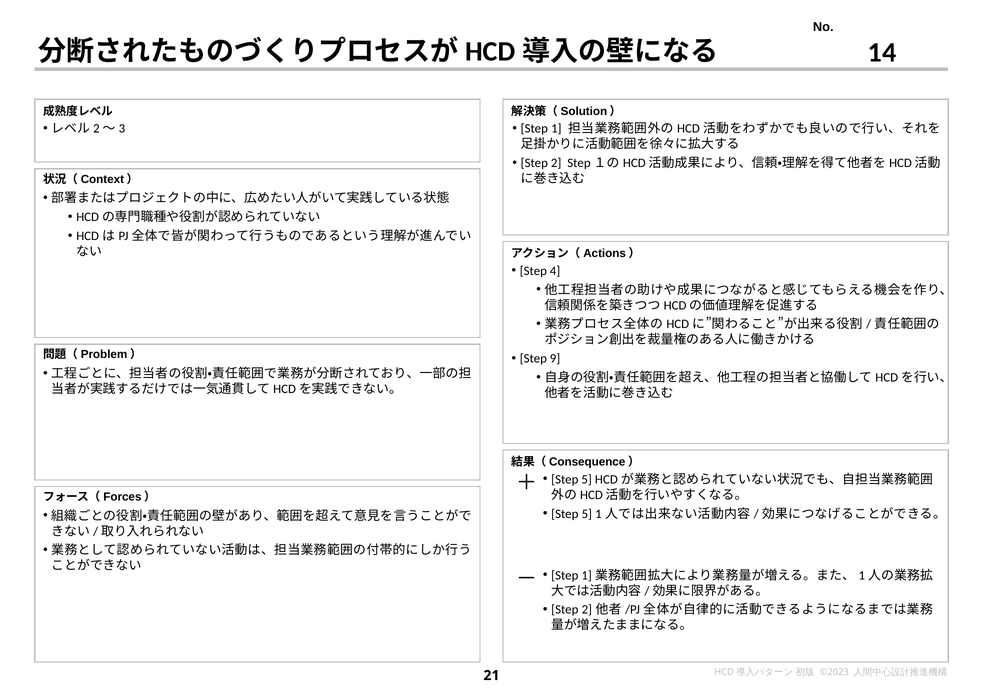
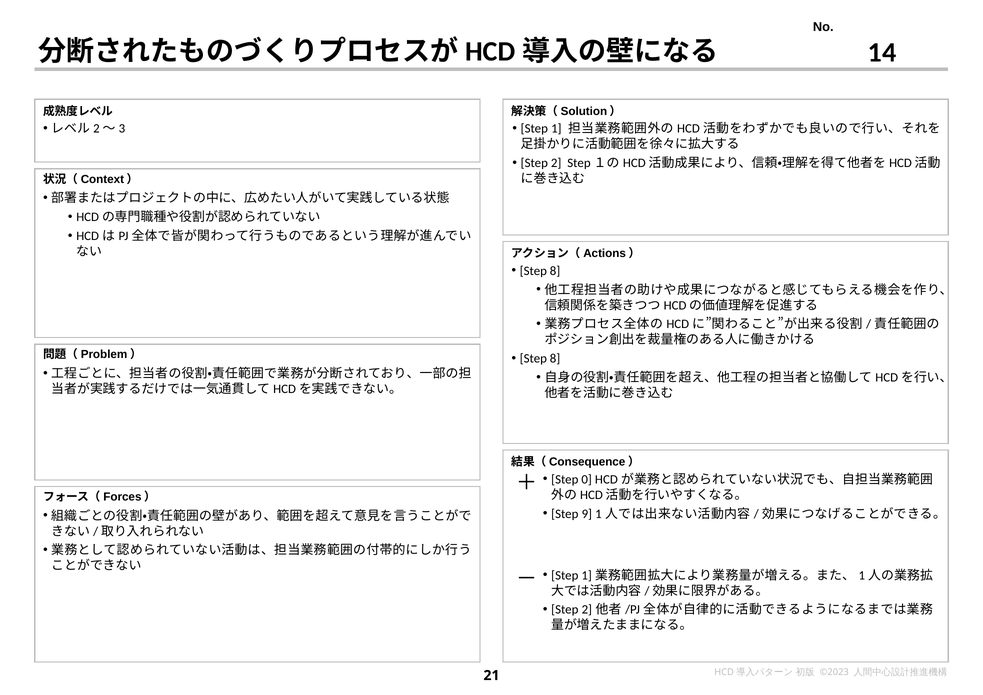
4 at (555, 271): 4 -> 8
9 at (555, 359): 9 -> 8
5 at (587, 480): 5 -> 0
5 at (587, 514): 5 -> 9
